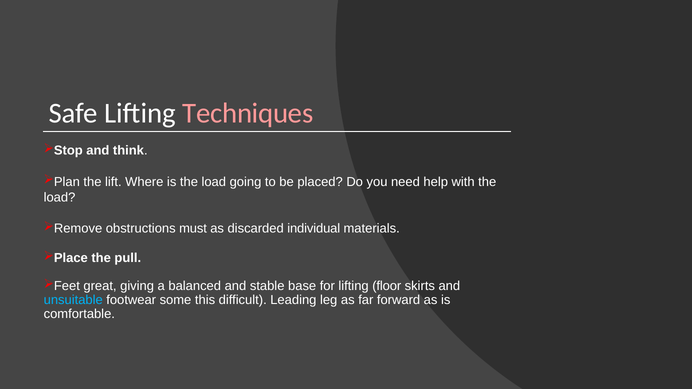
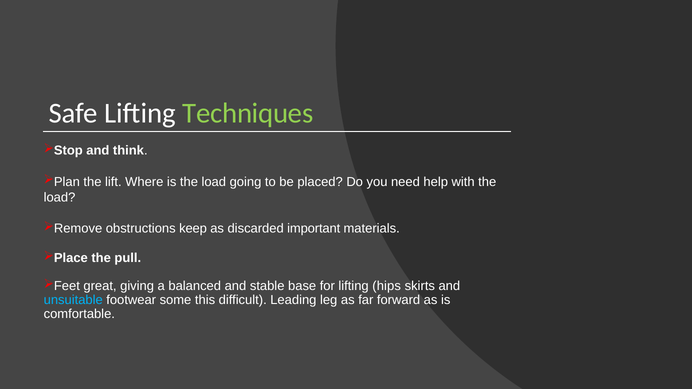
Techniques colour: pink -> light green
must: must -> keep
individual: individual -> important
floor: floor -> hips
